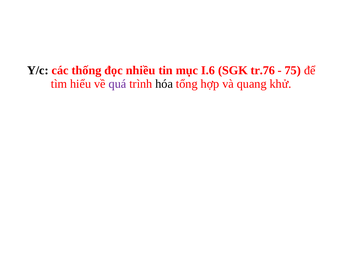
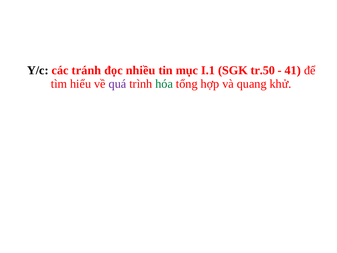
thống: thống -> tránh
I.6: I.6 -> I.1
tr.76: tr.76 -> tr.50
75: 75 -> 41
hóa colour: black -> green
